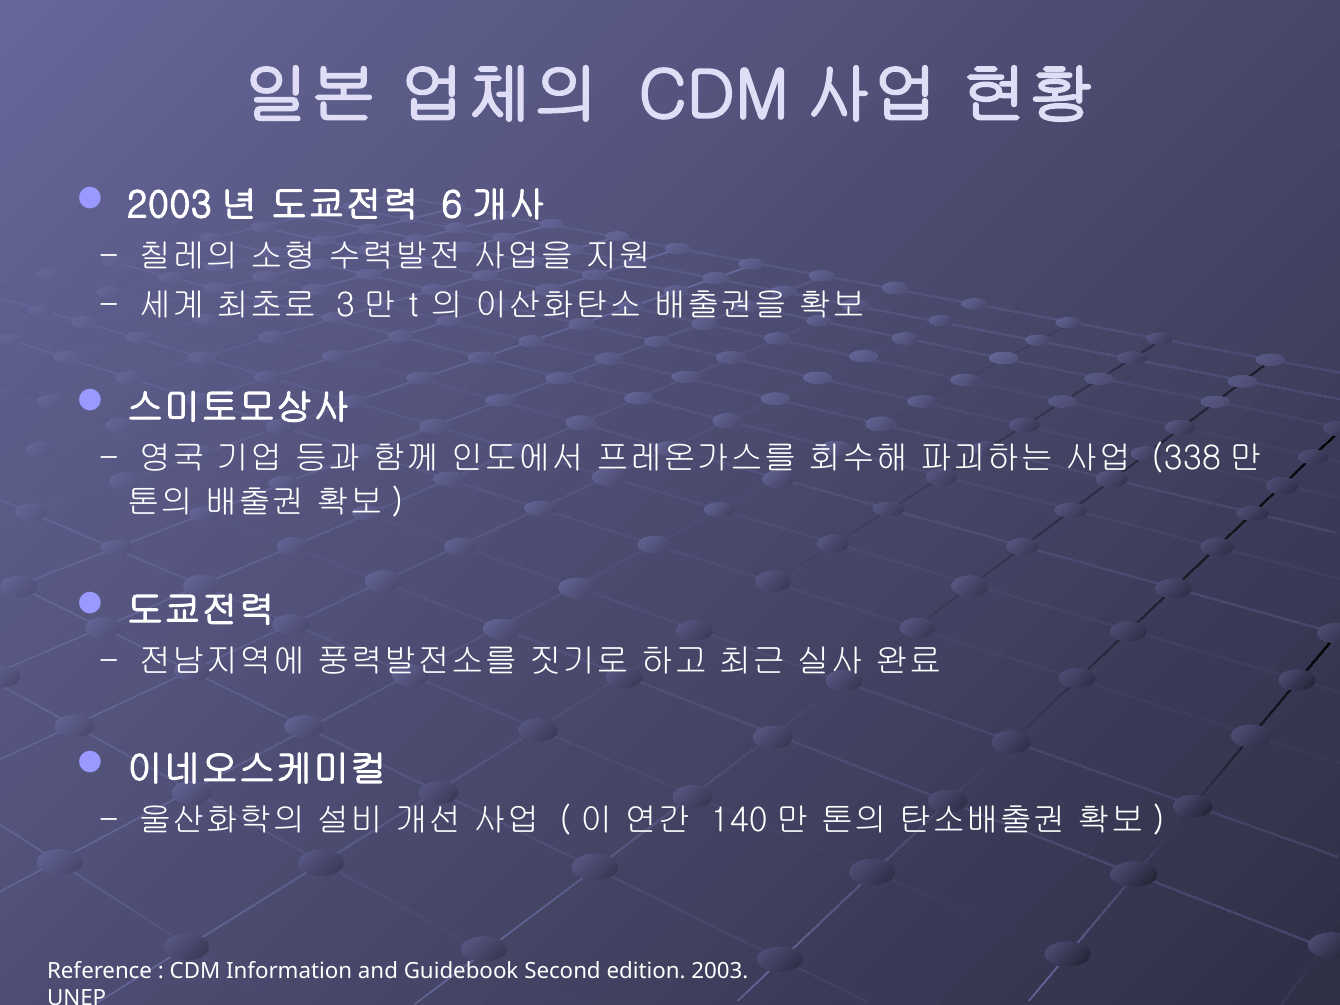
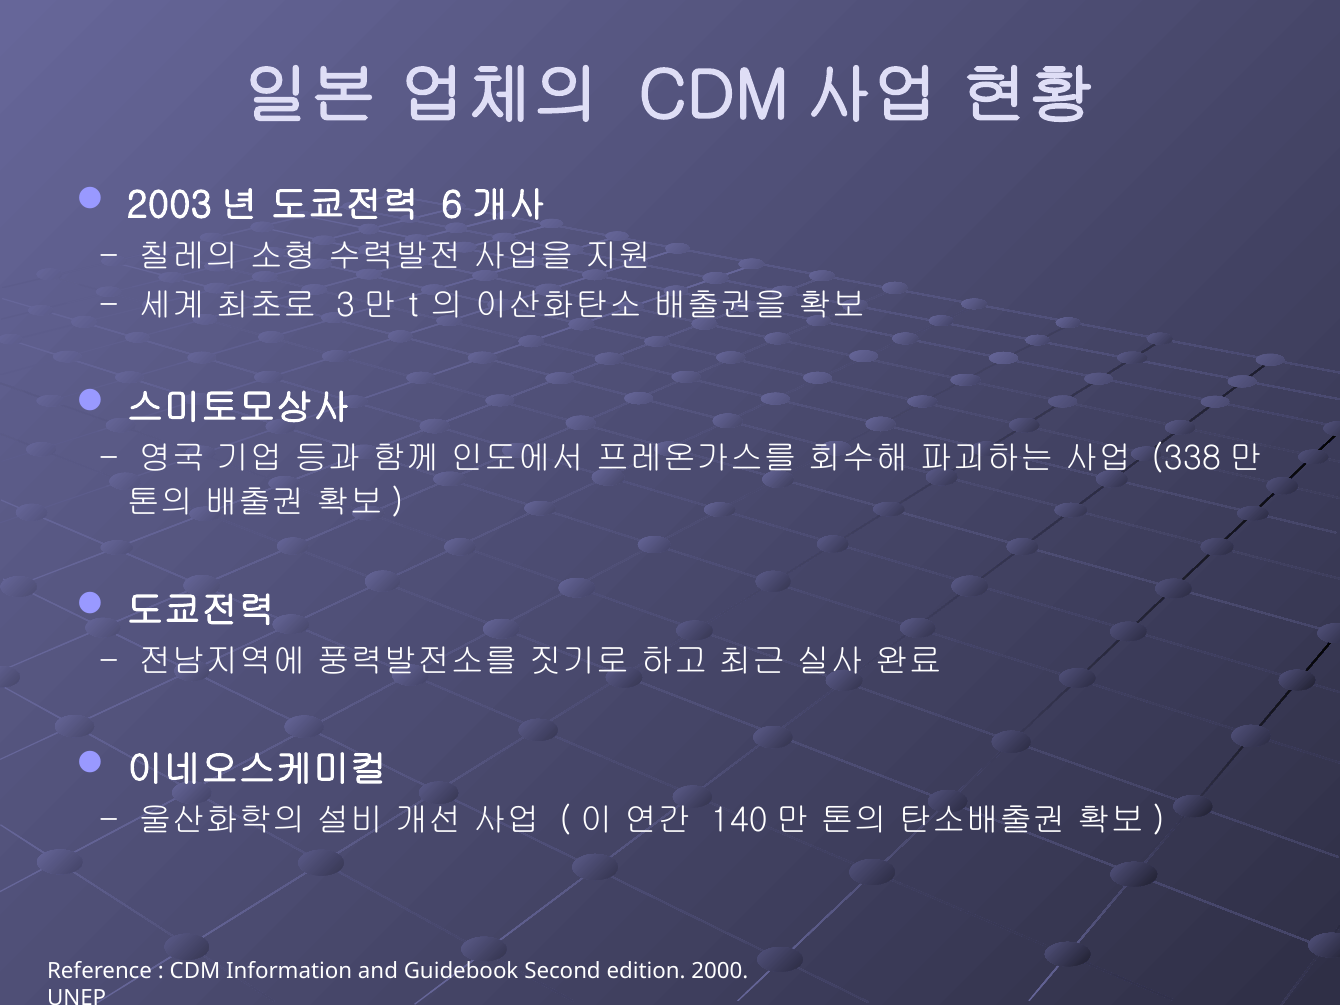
2003: 2003 -> 2000
